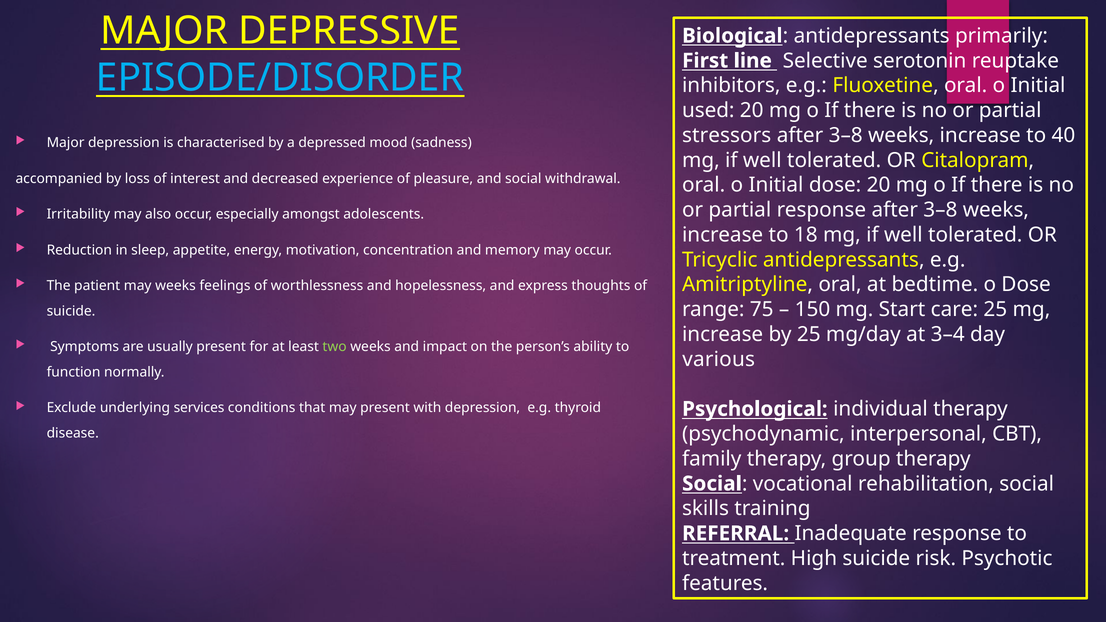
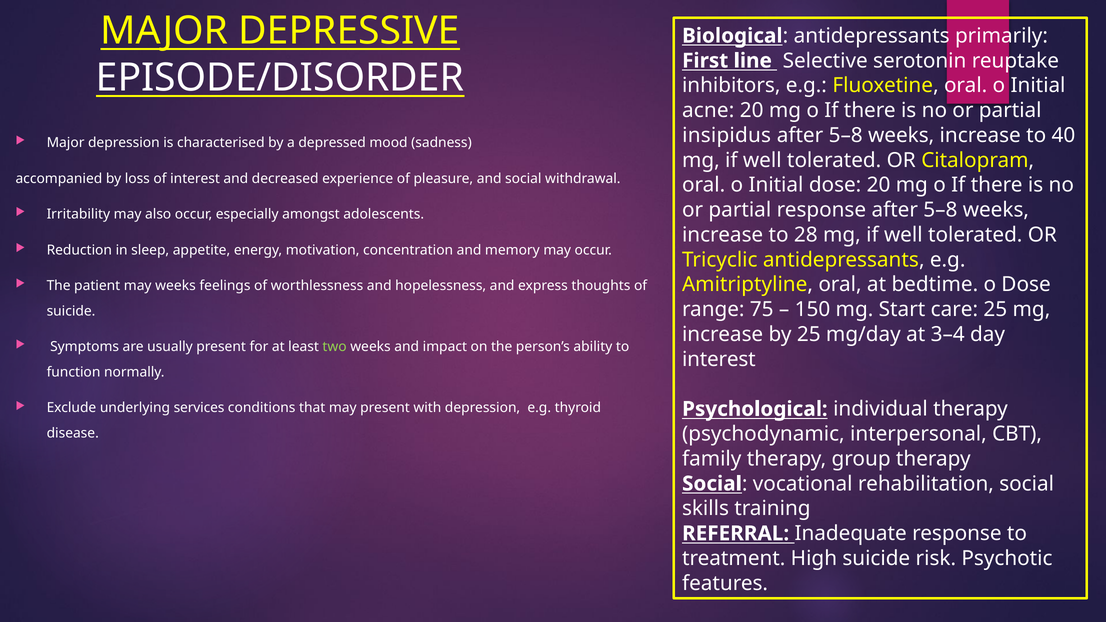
EPISODE/DISORDER colour: light blue -> white
used: used -> acne
stressors: stressors -> insipidus
3–8 at (846, 135): 3–8 -> 5–8
response after 3–8: 3–8 -> 5–8
18: 18 -> 28
various at (719, 359): various -> interest
